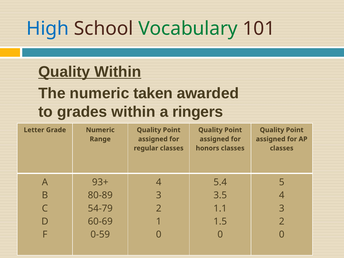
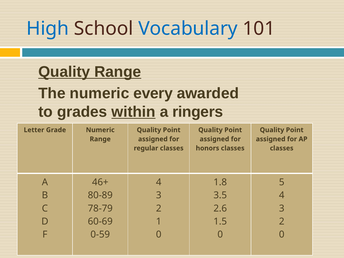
Vocabulary colour: green -> blue
Quality Within: Within -> Range
taken: taken -> every
within at (133, 112) underline: none -> present
93+: 93+ -> 46+
5.4: 5.4 -> 1.8
54-79: 54-79 -> 78-79
1.1: 1.1 -> 2.6
